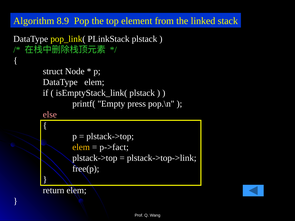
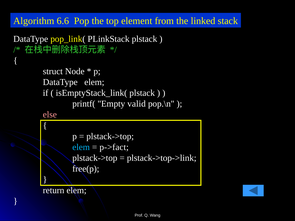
8.9: 8.9 -> 6.6
press: press -> valid
elem at (81, 147) colour: yellow -> light blue
